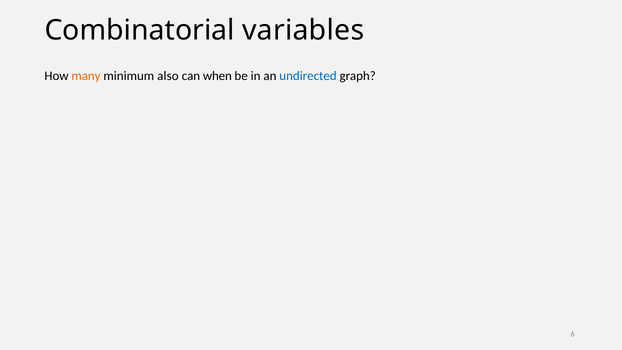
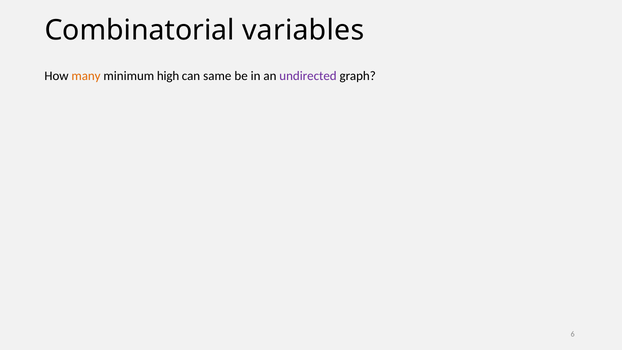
also: also -> high
when: when -> same
undirected colour: blue -> purple
